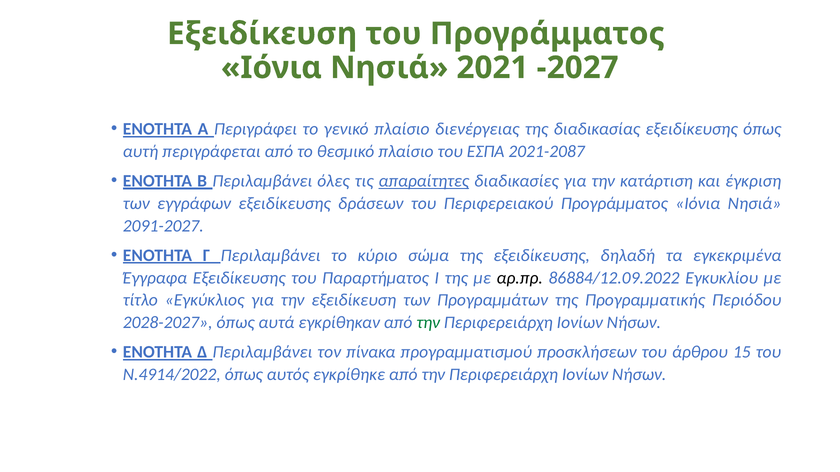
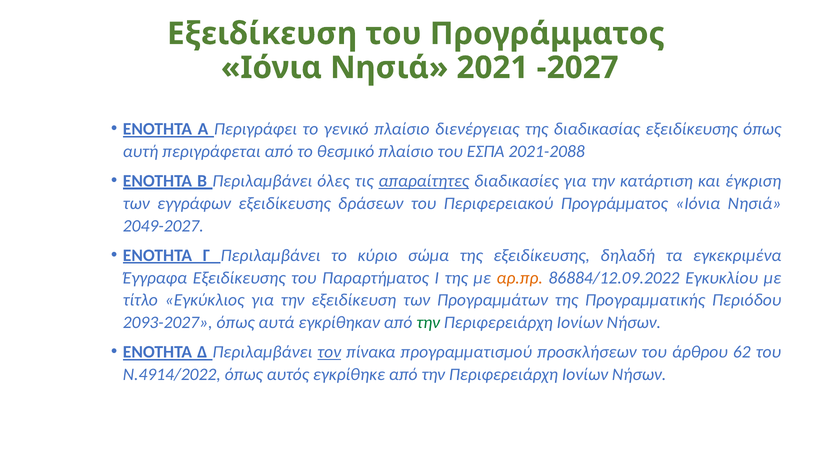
2021-2087: 2021-2087 -> 2021-2088
2091-2027: 2091-2027 -> 2049-2027
αρ.πρ colour: black -> orange
2028-2027: 2028-2027 -> 2093-2027
τον underline: none -> present
15: 15 -> 62
